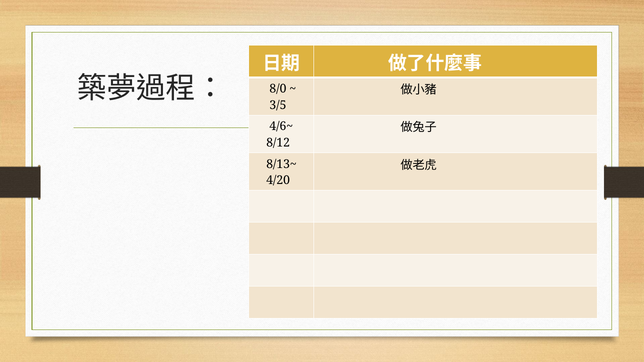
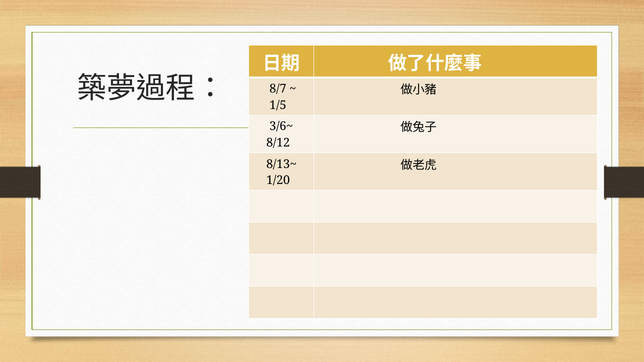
8/0: 8/0 -> 8/7
3/5: 3/5 -> 1/5
4/6~: 4/6~ -> 3/6~
4/20: 4/20 -> 1/20
